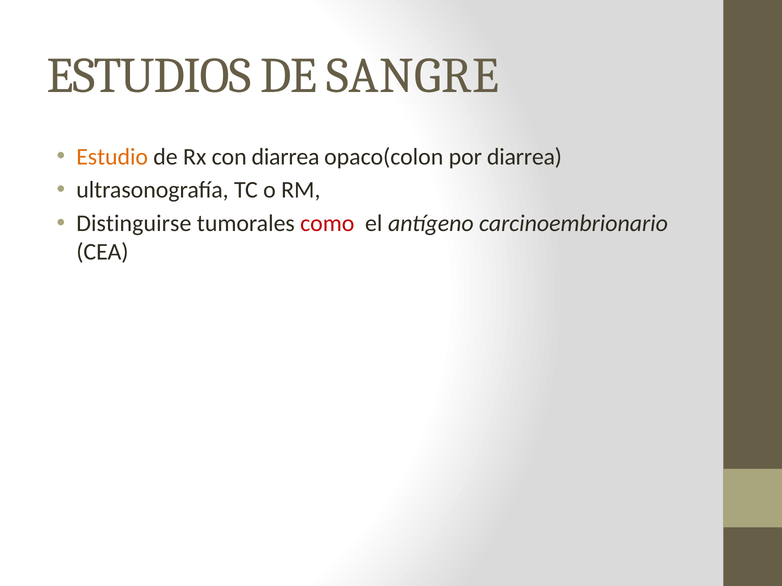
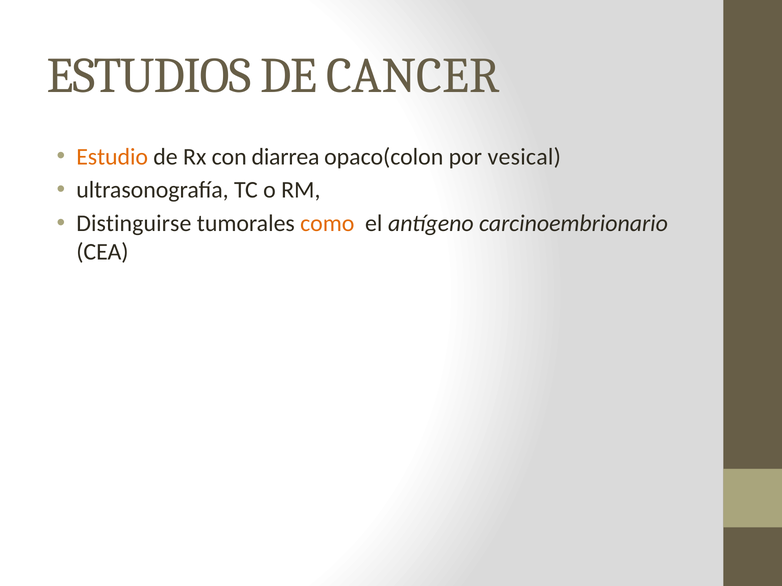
SANGRE: SANGRE -> CANCER
por diarrea: diarrea -> vesical
como colour: red -> orange
